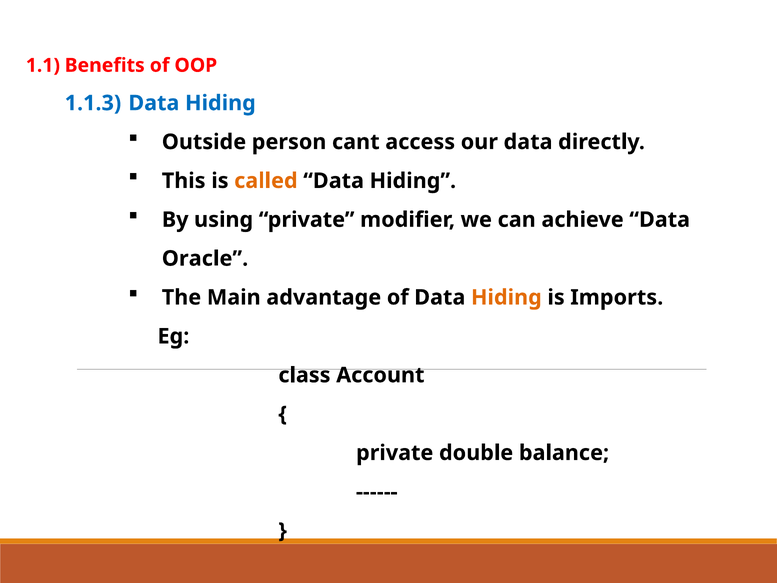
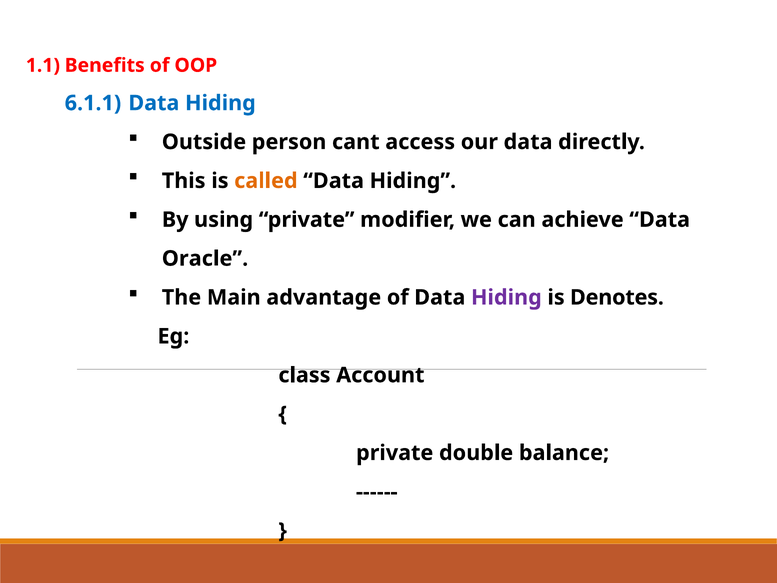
1.1.3: 1.1.3 -> 6.1.1
Hiding at (506, 297) colour: orange -> purple
Imports: Imports -> Denotes
